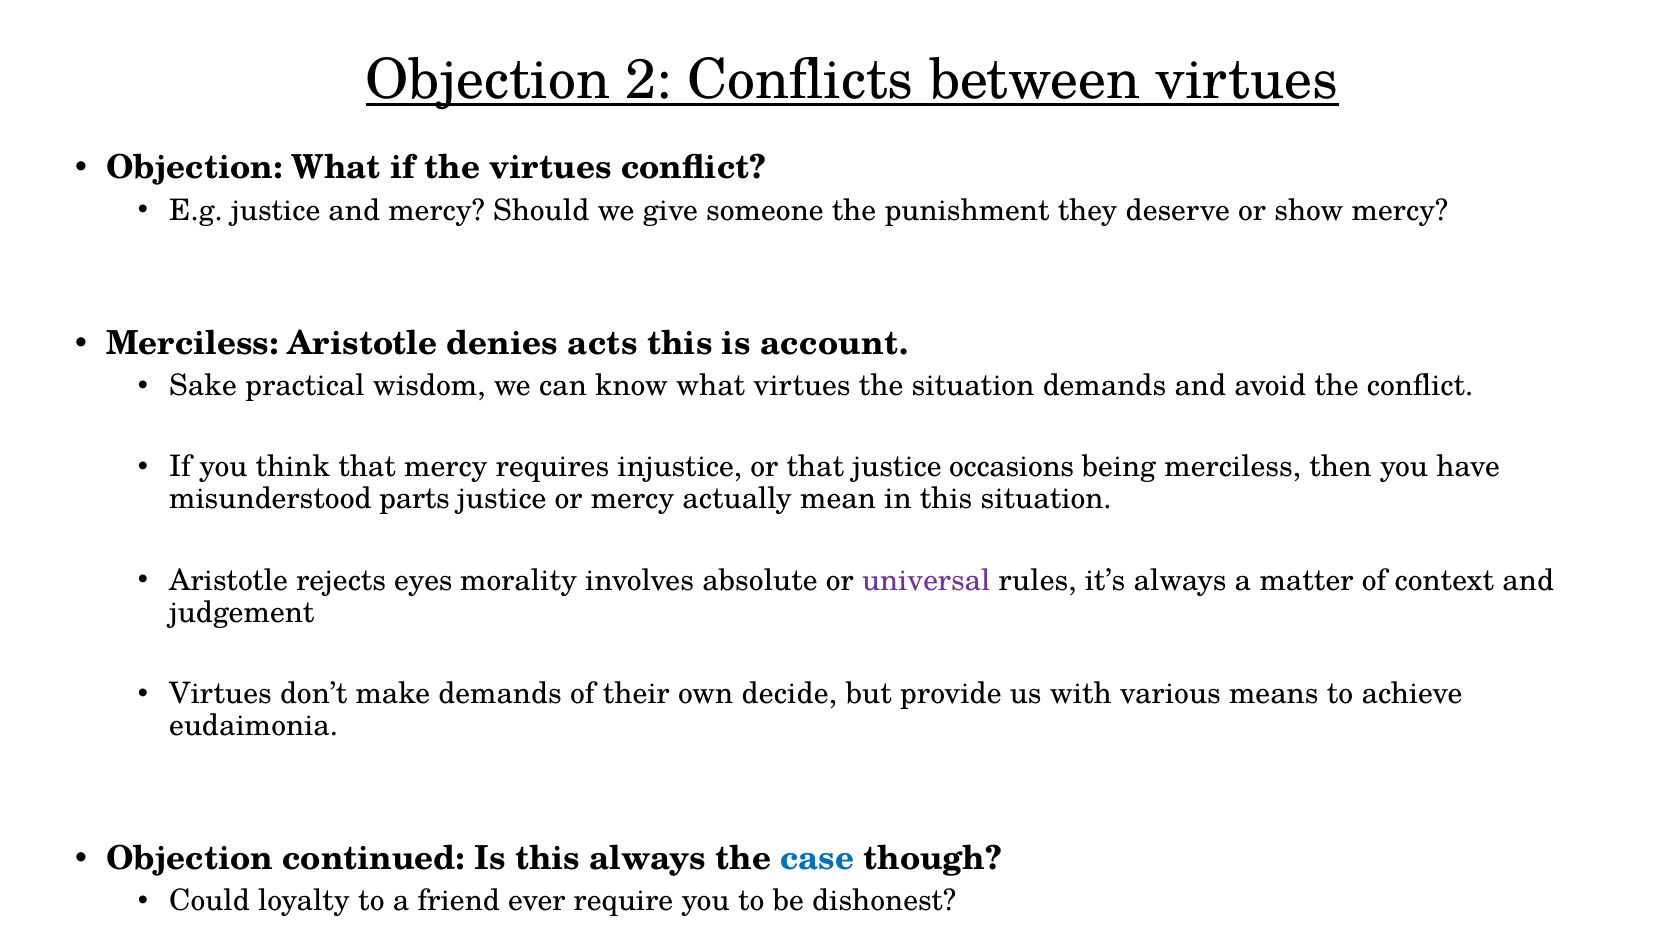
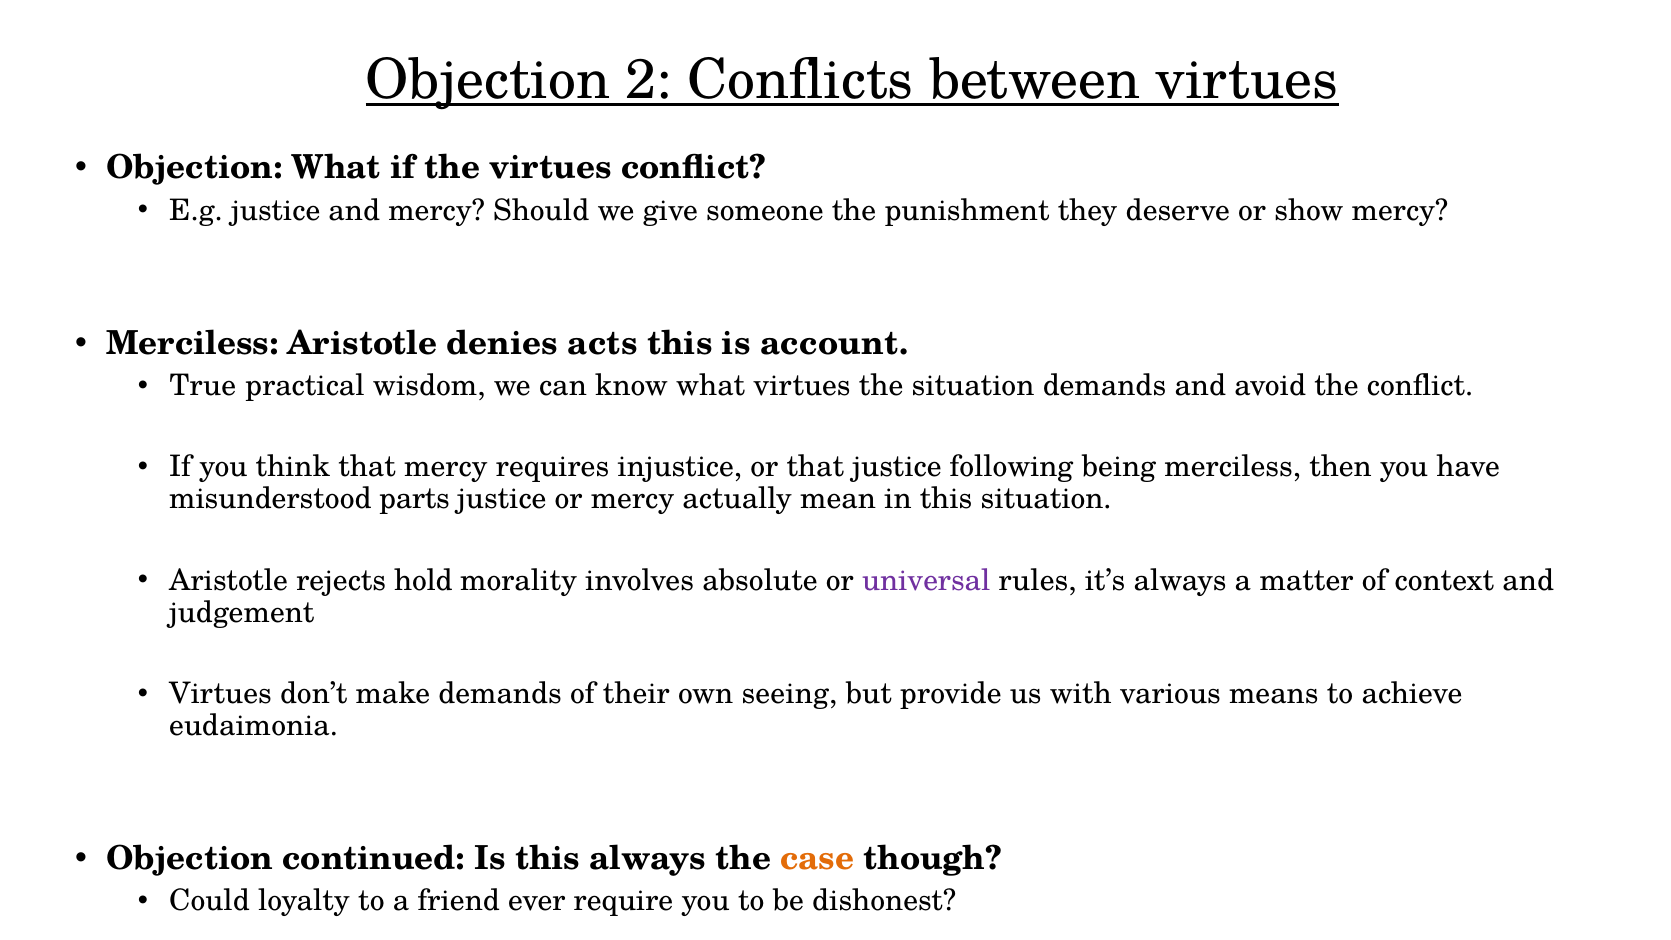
Sake: Sake -> True
occasions: occasions -> following
eyes: eyes -> hold
decide: decide -> seeing
case colour: blue -> orange
